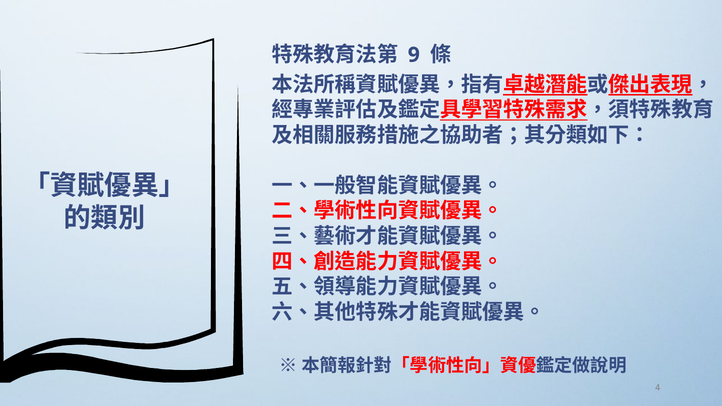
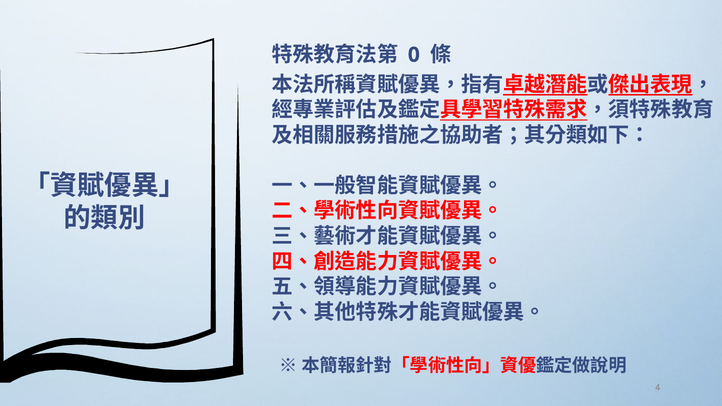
9: 9 -> 0
